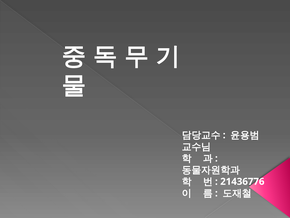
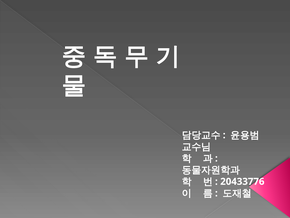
21436776: 21436776 -> 20433776
